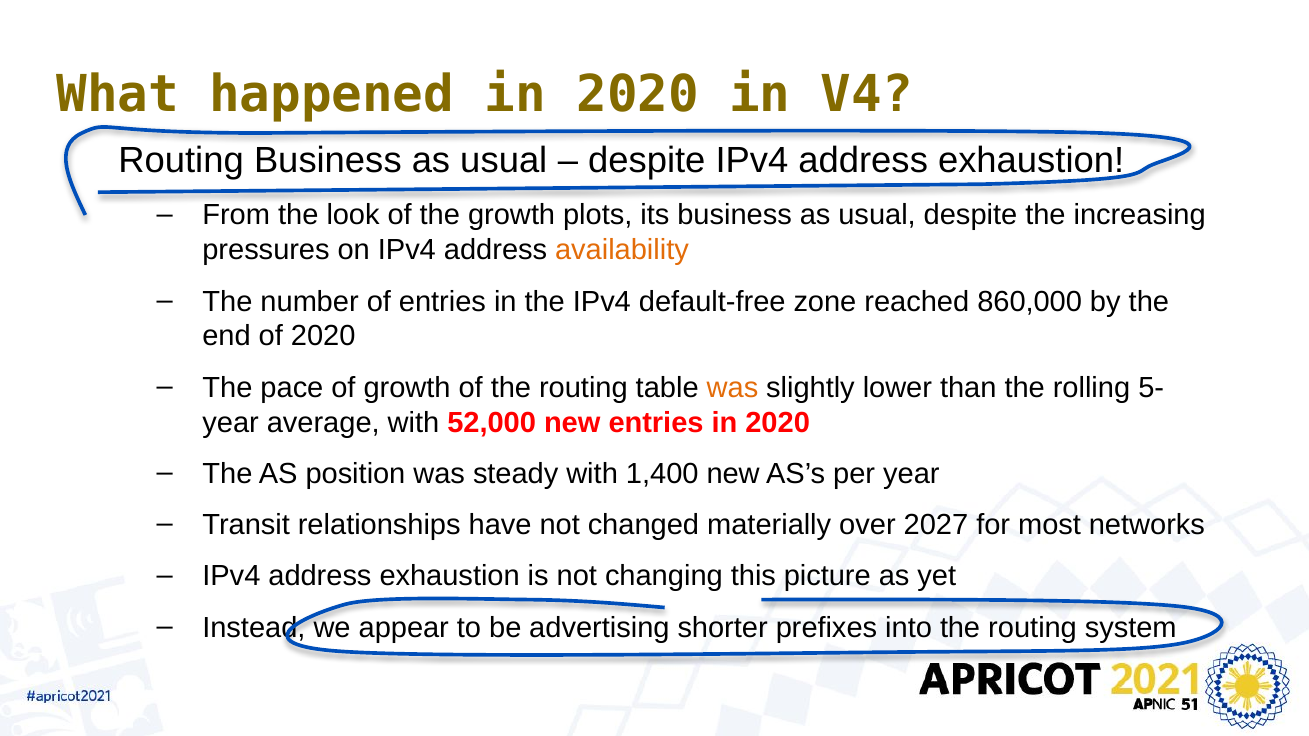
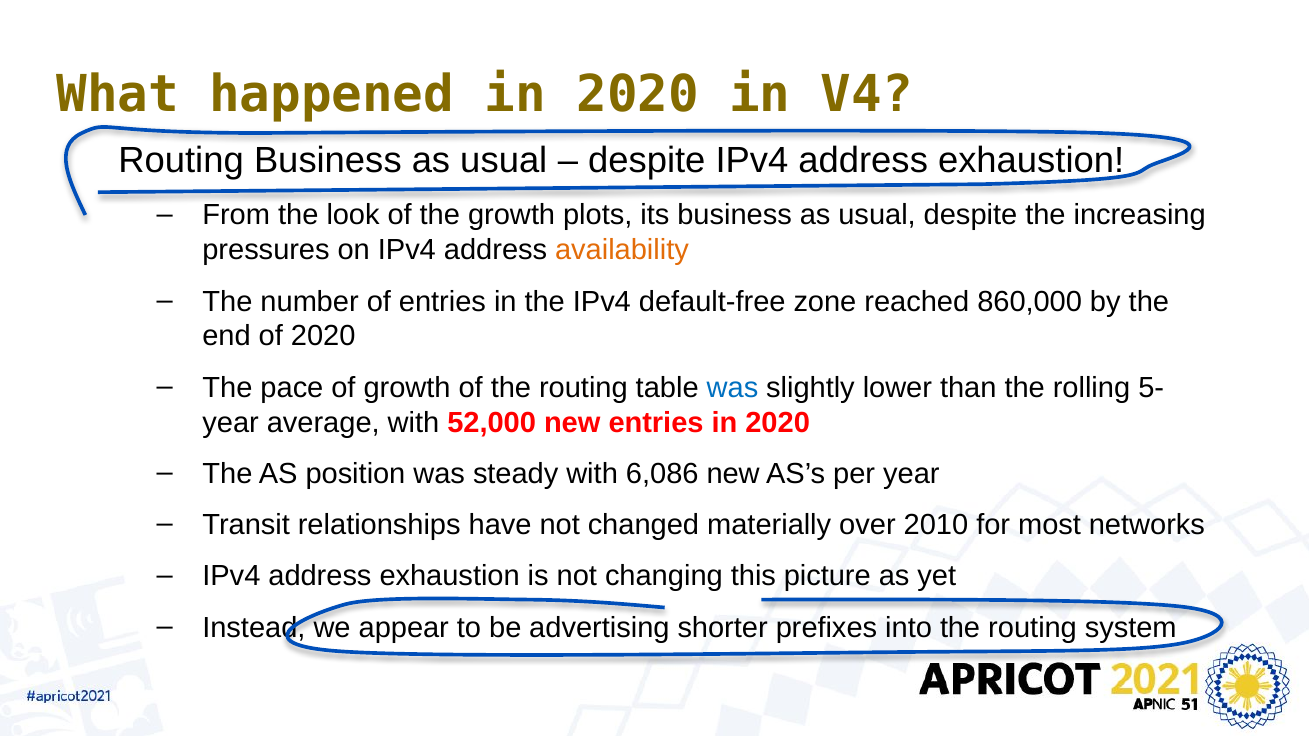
was at (733, 388) colour: orange -> blue
1,400: 1,400 -> 6,086
2027: 2027 -> 2010
